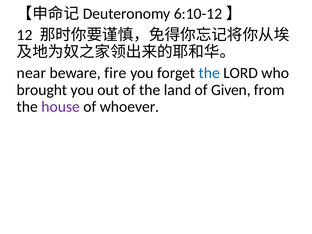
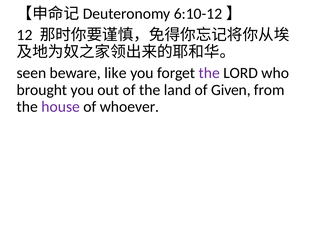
near: near -> seen
fire: fire -> like
the at (209, 73) colour: blue -> purple
